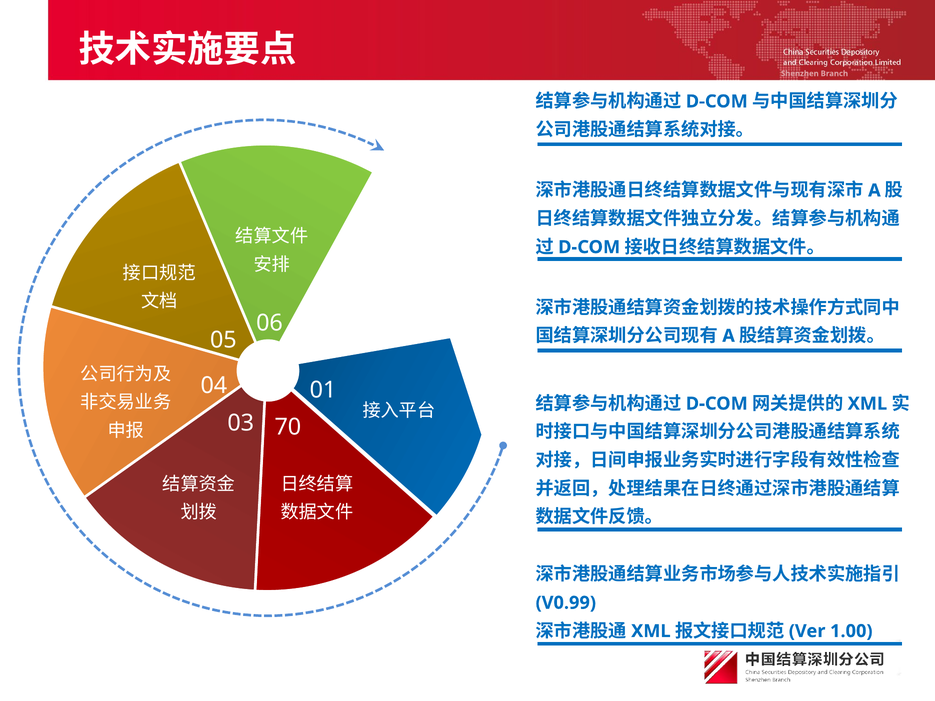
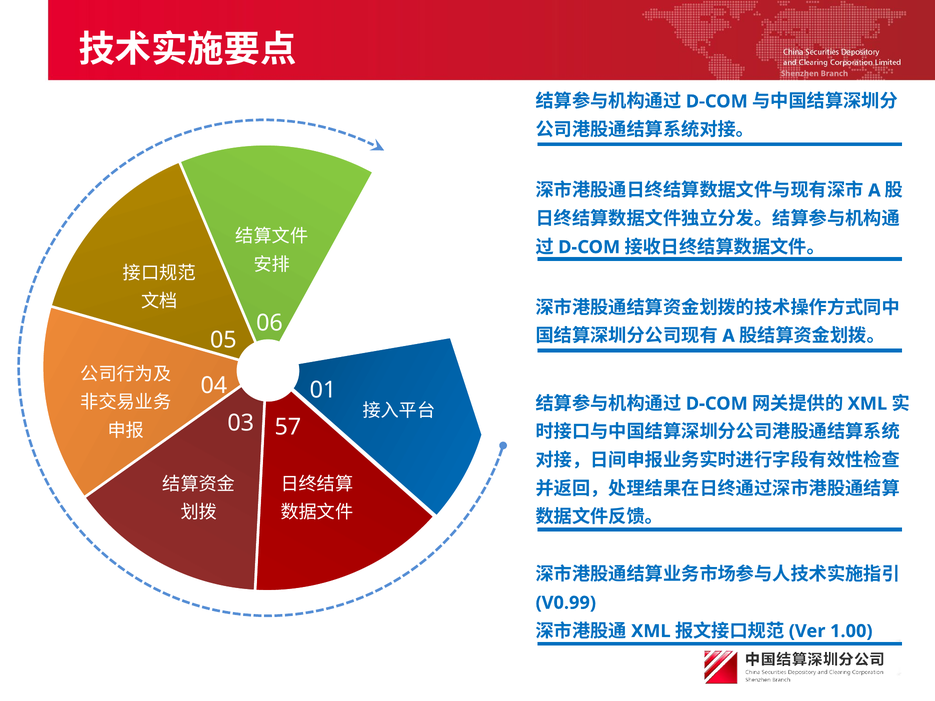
70: 70 -> 57
